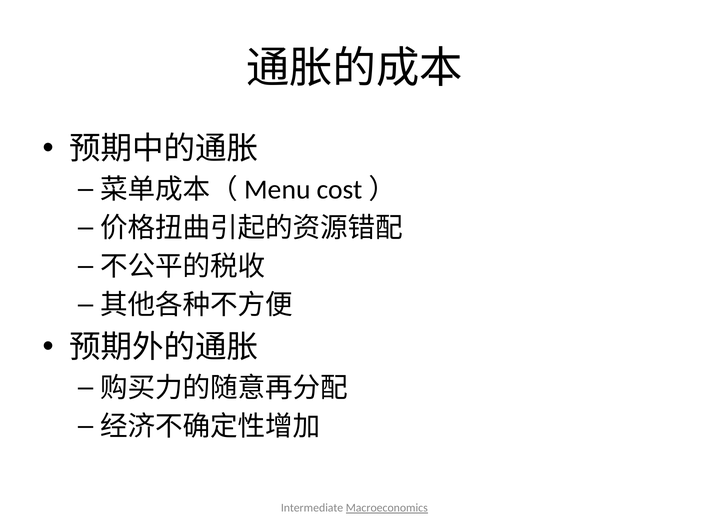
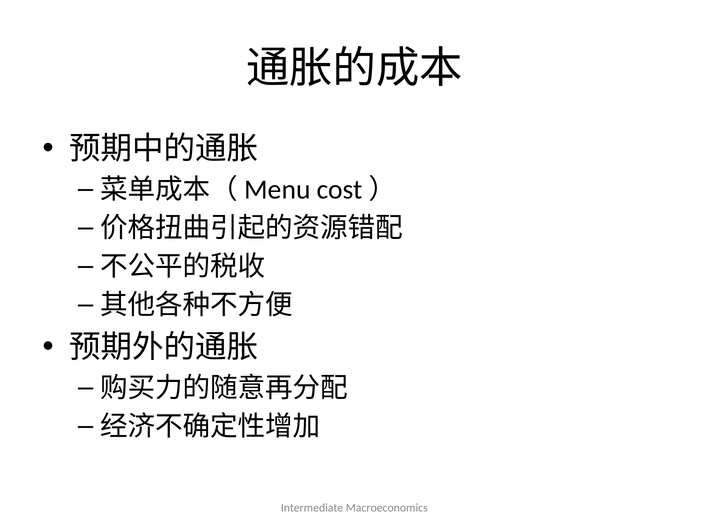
Macroeconomics underline: present -> none
